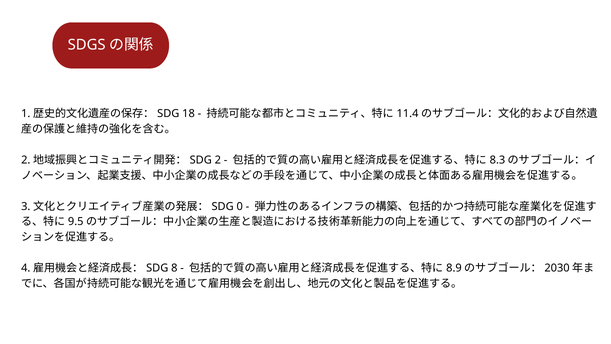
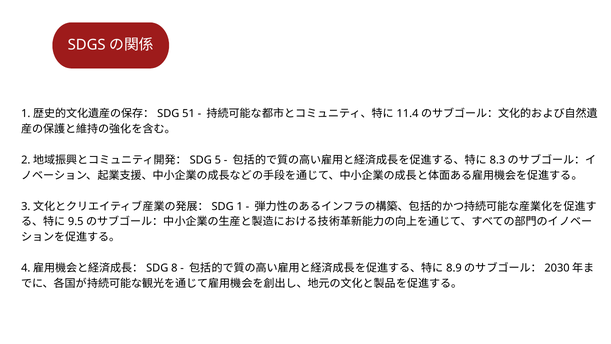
18: 18 -> 51
2 at (218, 160): 2 -> 5
0 at (240, 206): 0 -> 1
